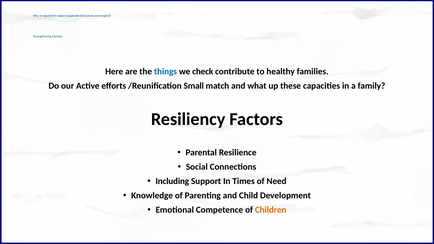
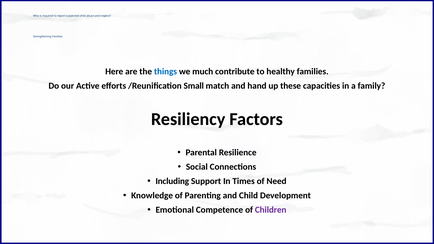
check: check -> much
what: what -> hand
Children colour: orange -> purple
